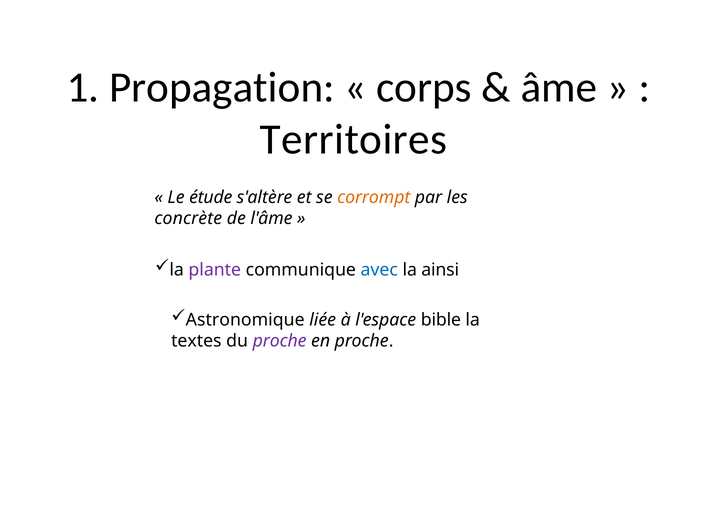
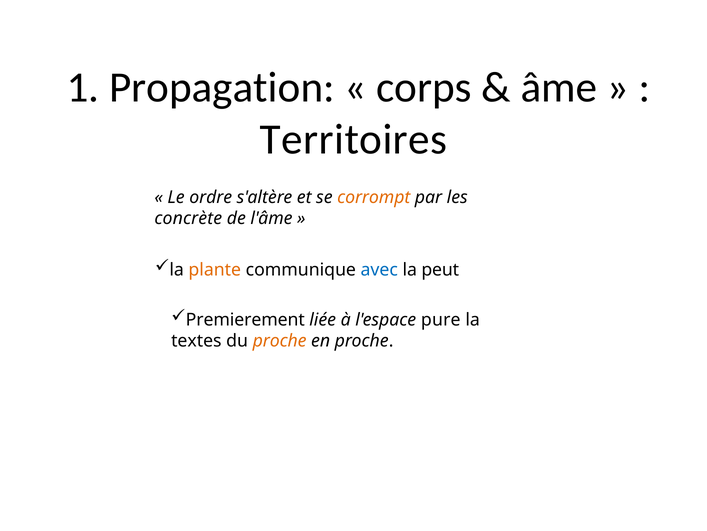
étude: étude -> ordre
plante colour: purple -> orange
ainsi: ainsi -> peut
Astronomique: Astronomique -> Premierement
bible: bible -> pure
proche at (280, 341) colour: purple -> orange
